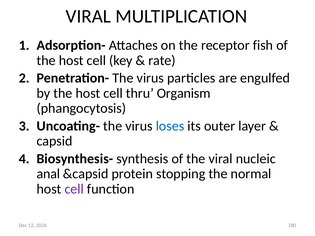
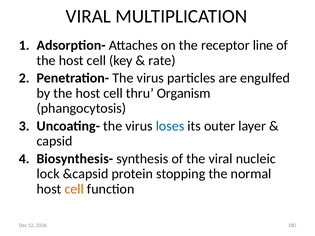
fish: fish -> line
anal: anal -> lock
cell at (74, 189) colour: purple -> orange
